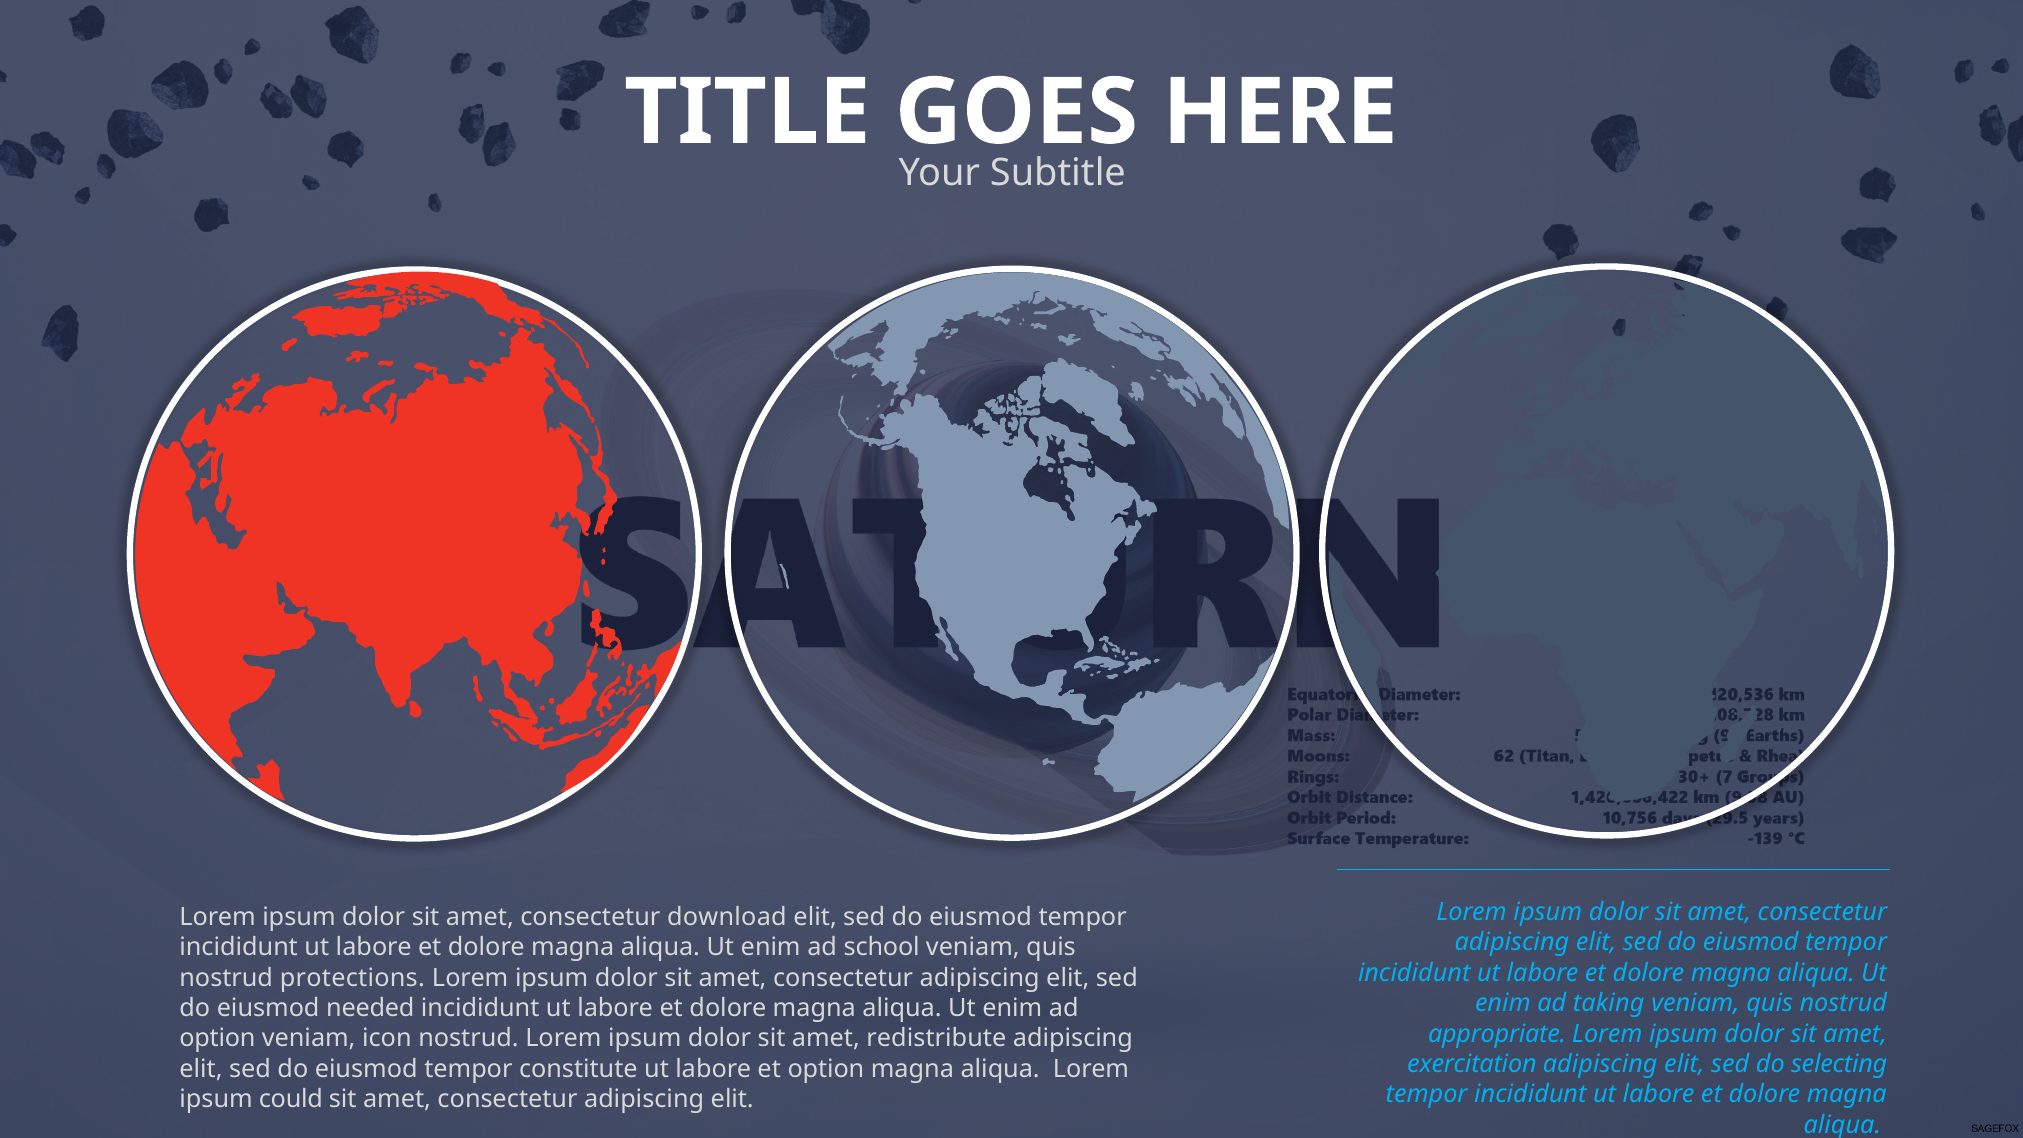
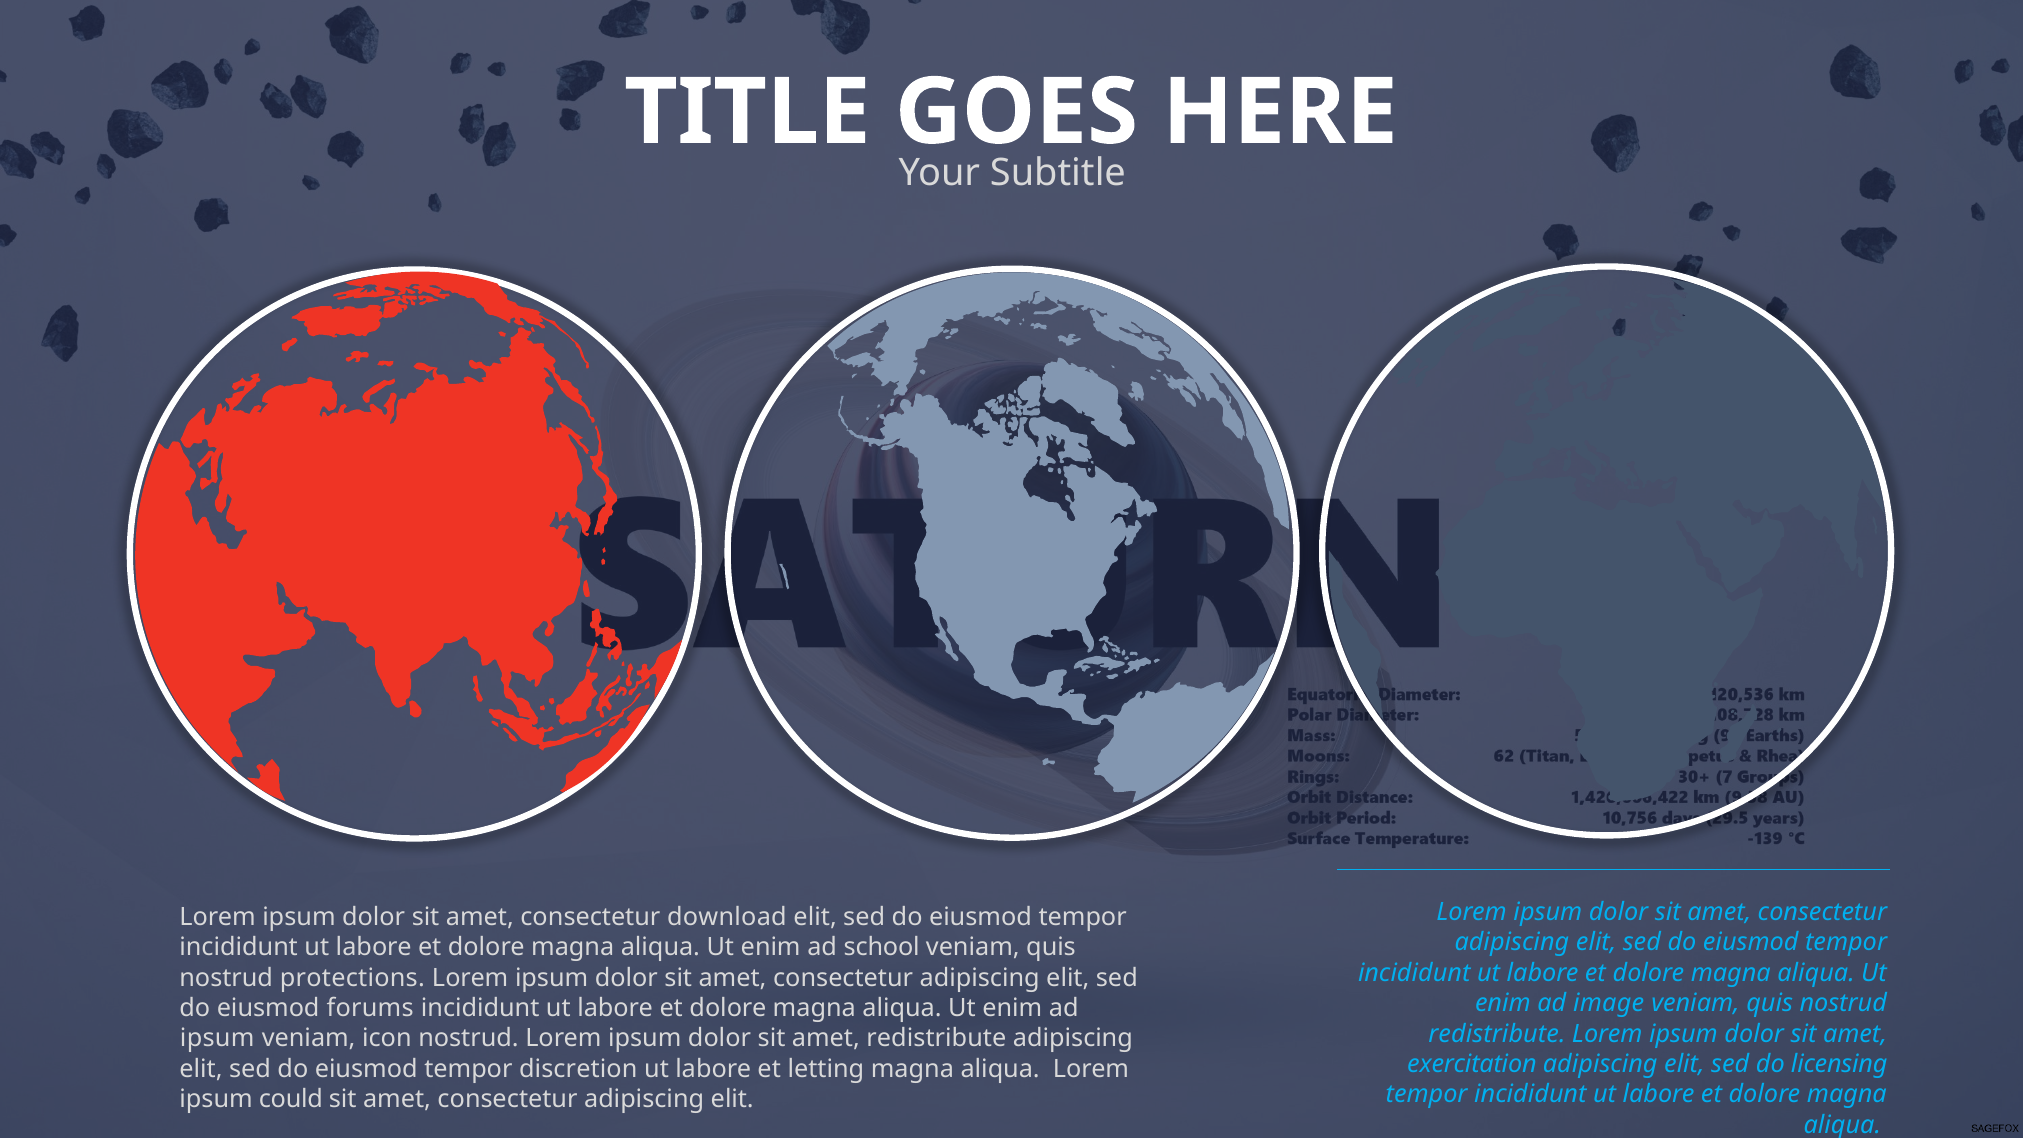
taking: taking -> image
needed: needed -> forums
appropriate at (1497, 1034): appropriate -> redistribute
option at (217, 1038): option -> ipsum
selecting: selecting -> licensing
constitute: constitute -> discretion
et option: option -> letting
